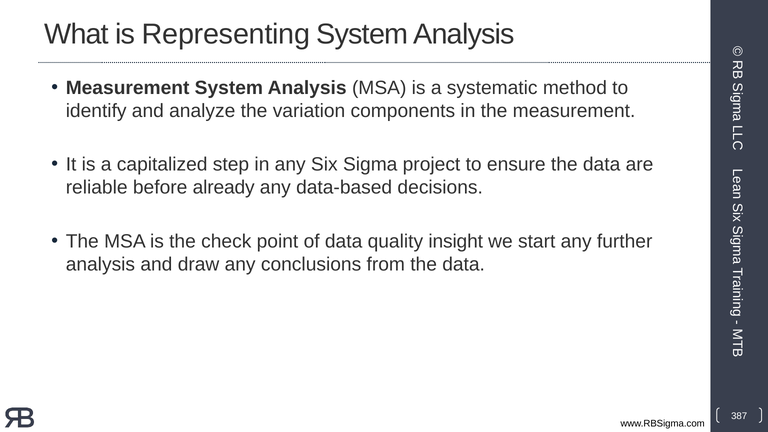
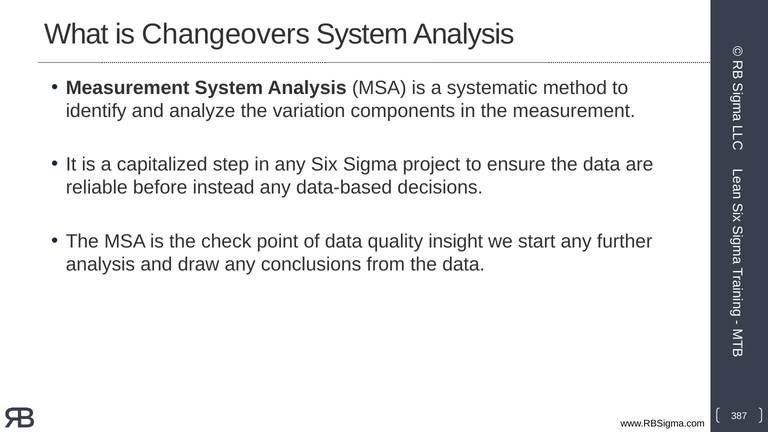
Representing: Representing -> Changeovers
already: already -> instead
